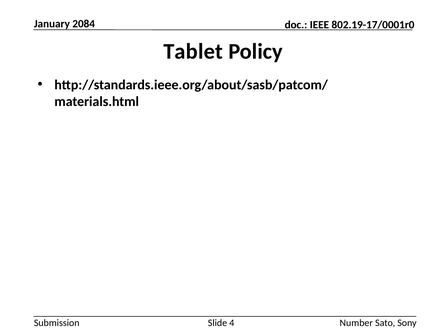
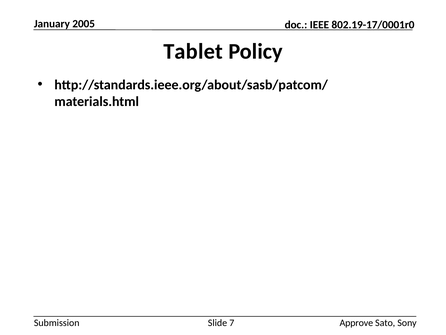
2084: 2084 -> 2005
4: 4 -> 7
Number: Number -> Approve
